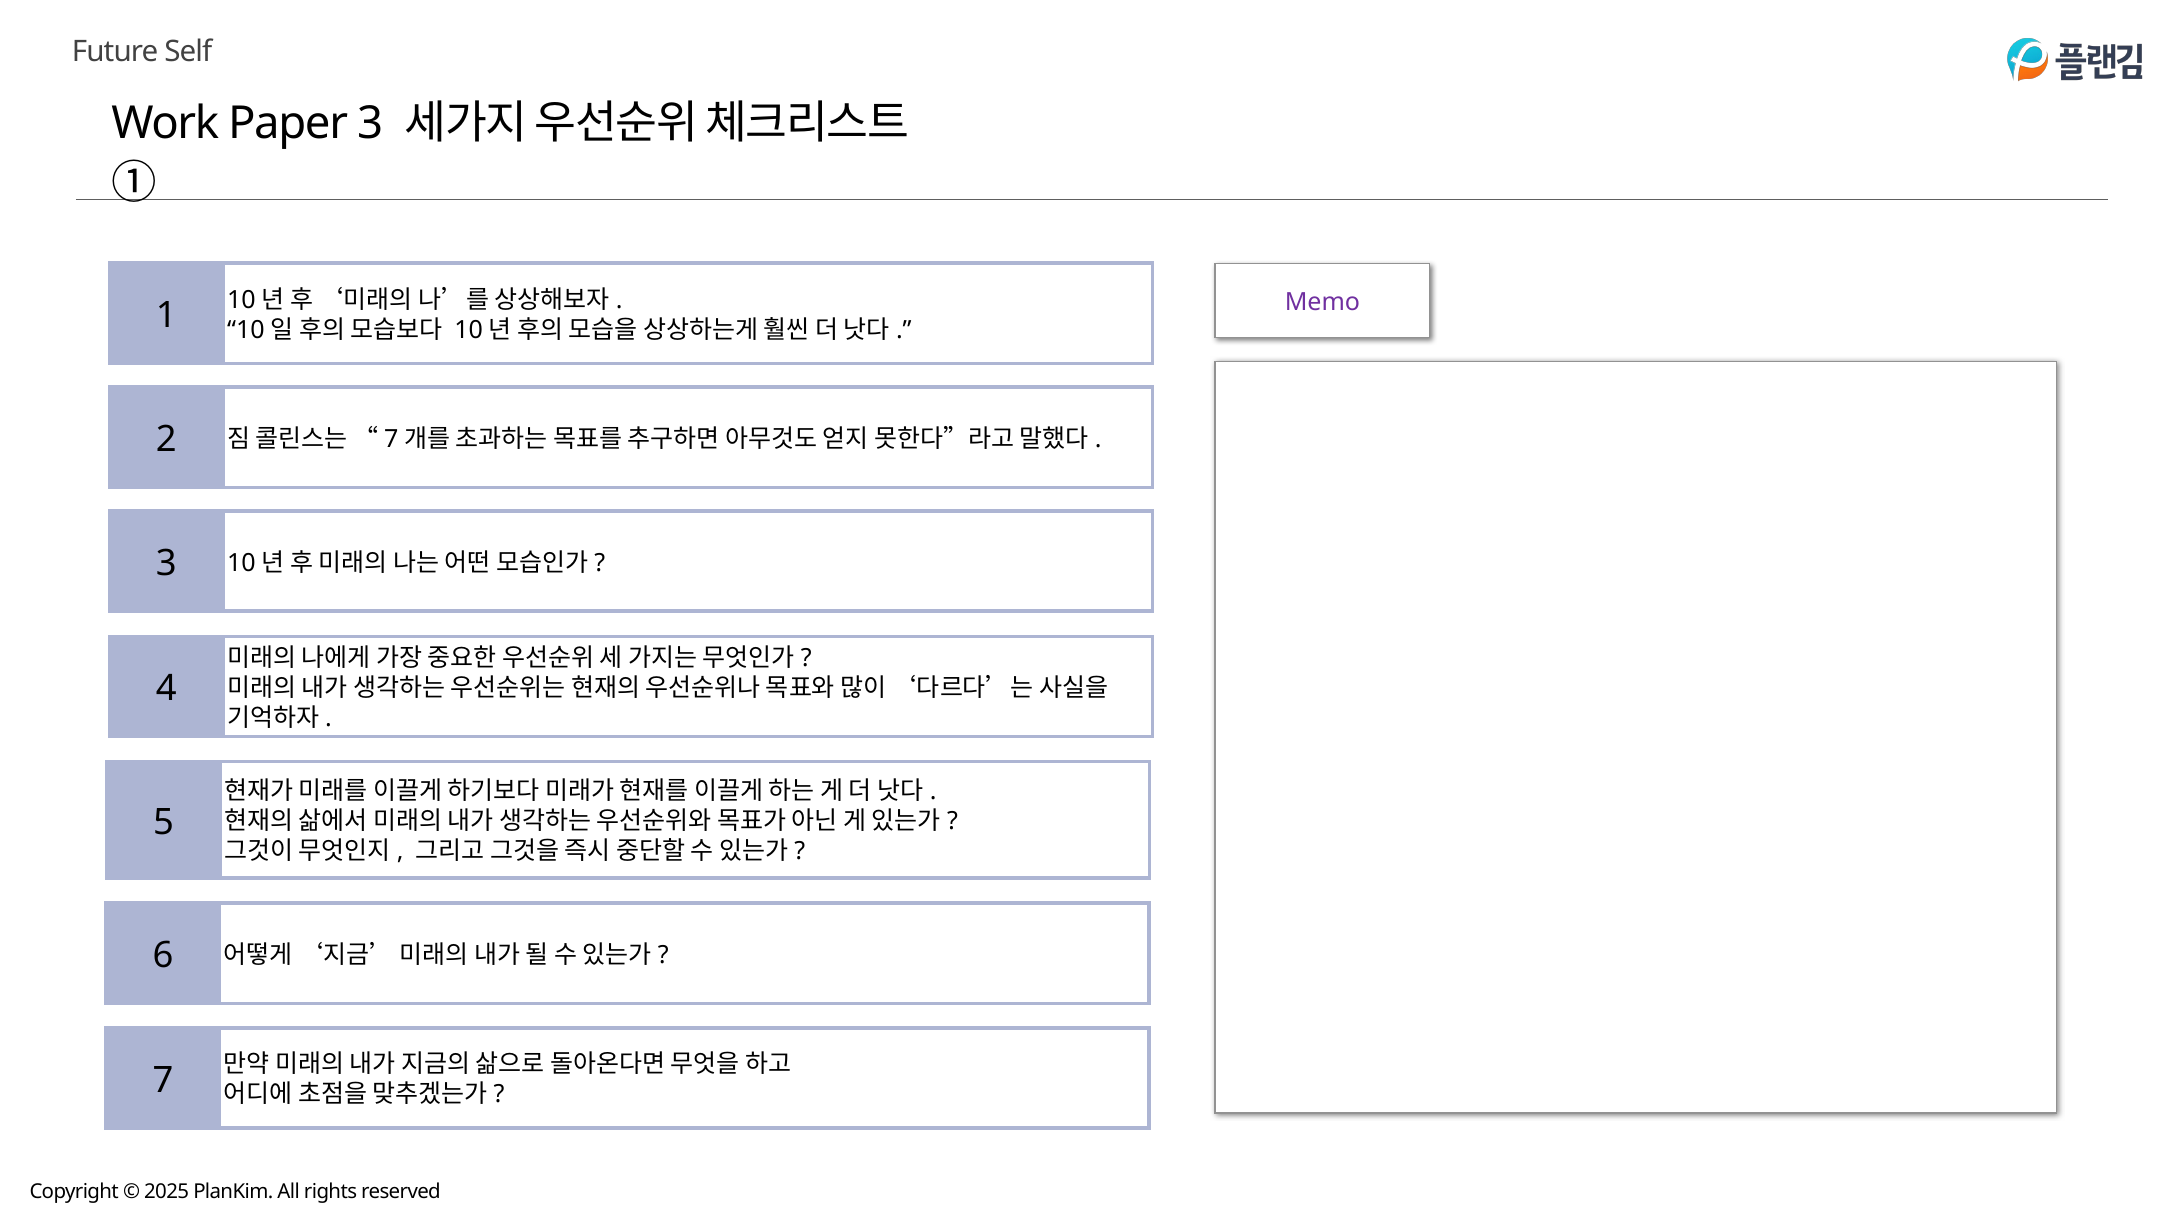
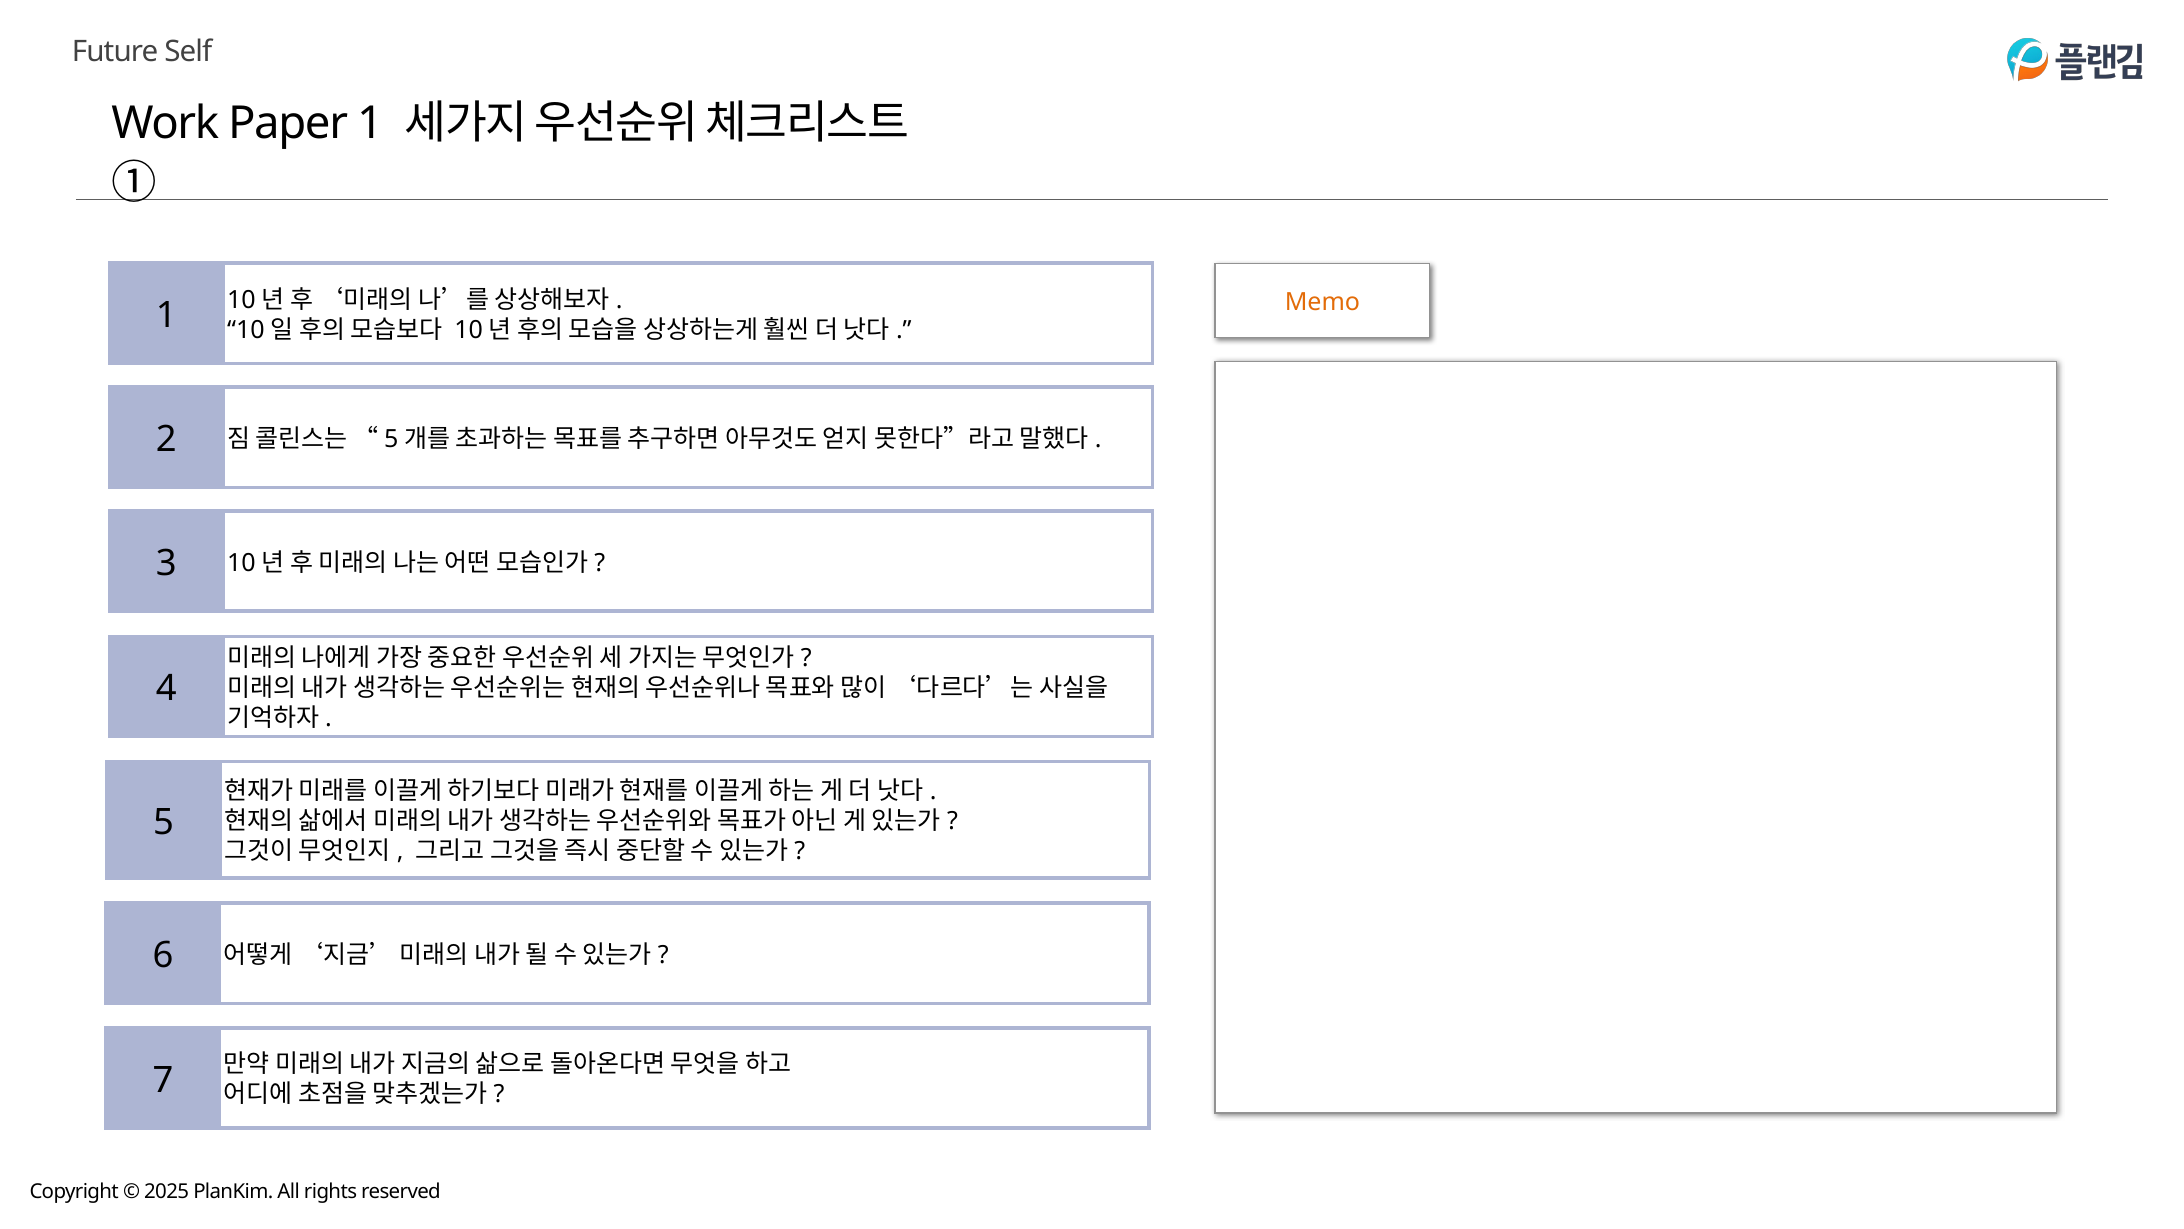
Paper 3: 3 -> 1
Memo colour: purple -> orange
7 at (391, 439): 7 -> 5
